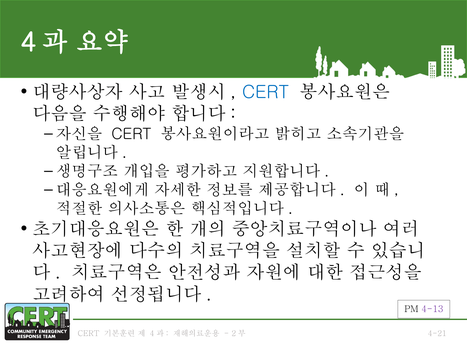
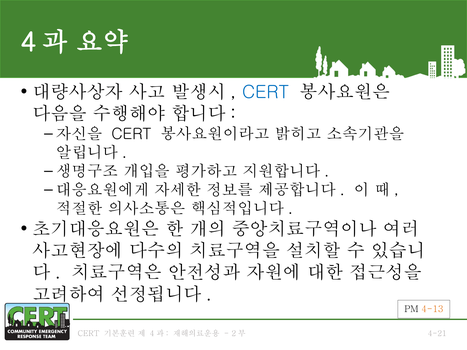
4-13 colour: purple -> orange
